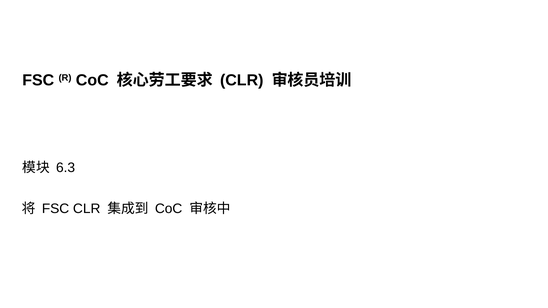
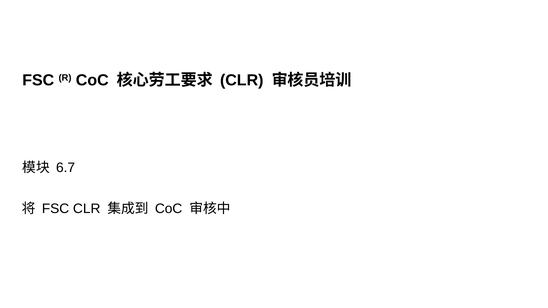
6.3: 6.3 -> 6.7
